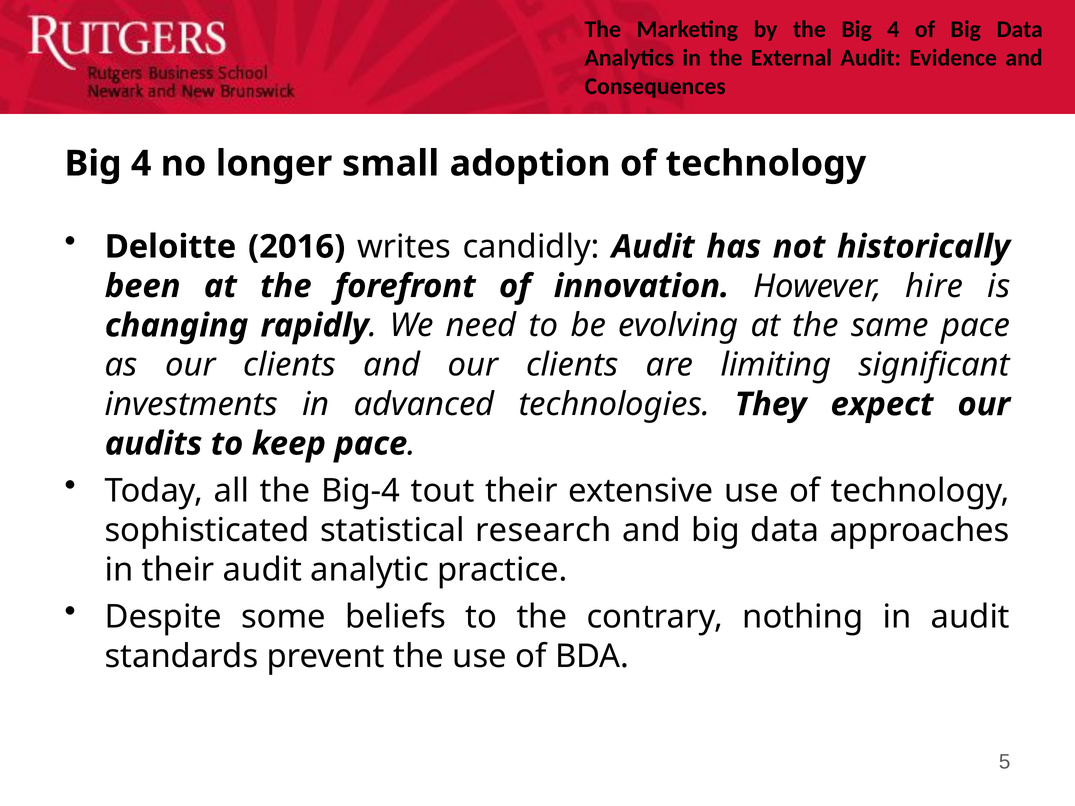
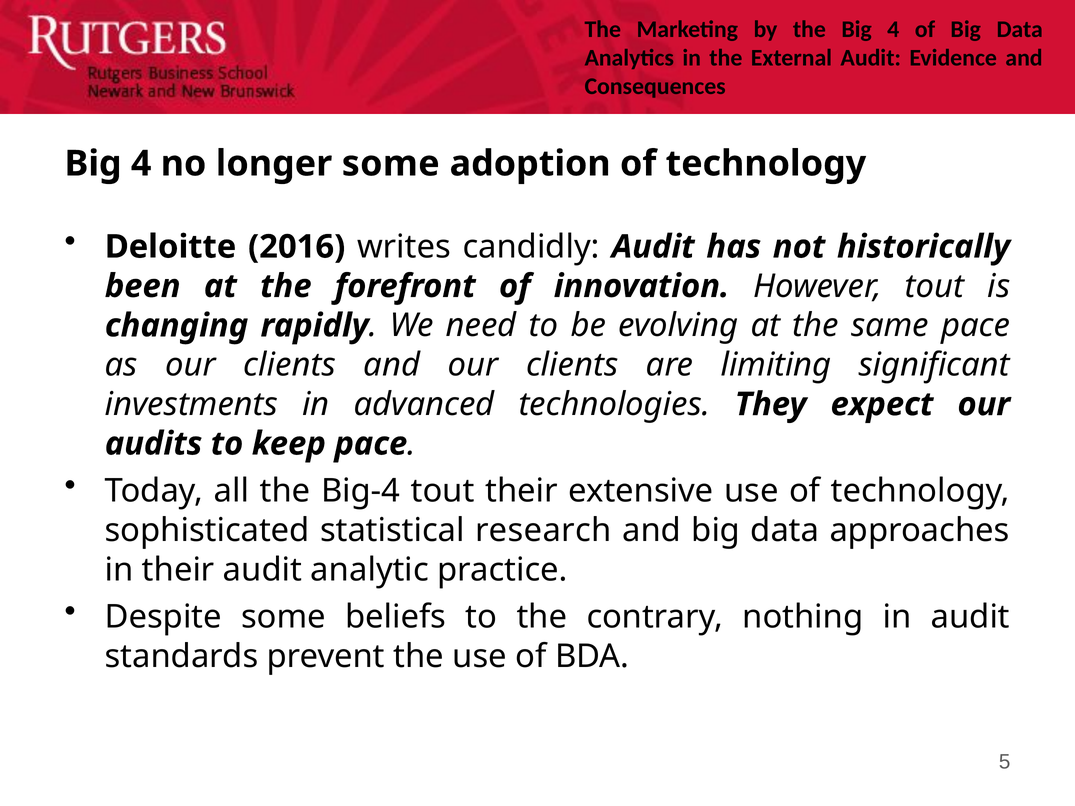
longer small: small -> some
However hire: hire -> tout
